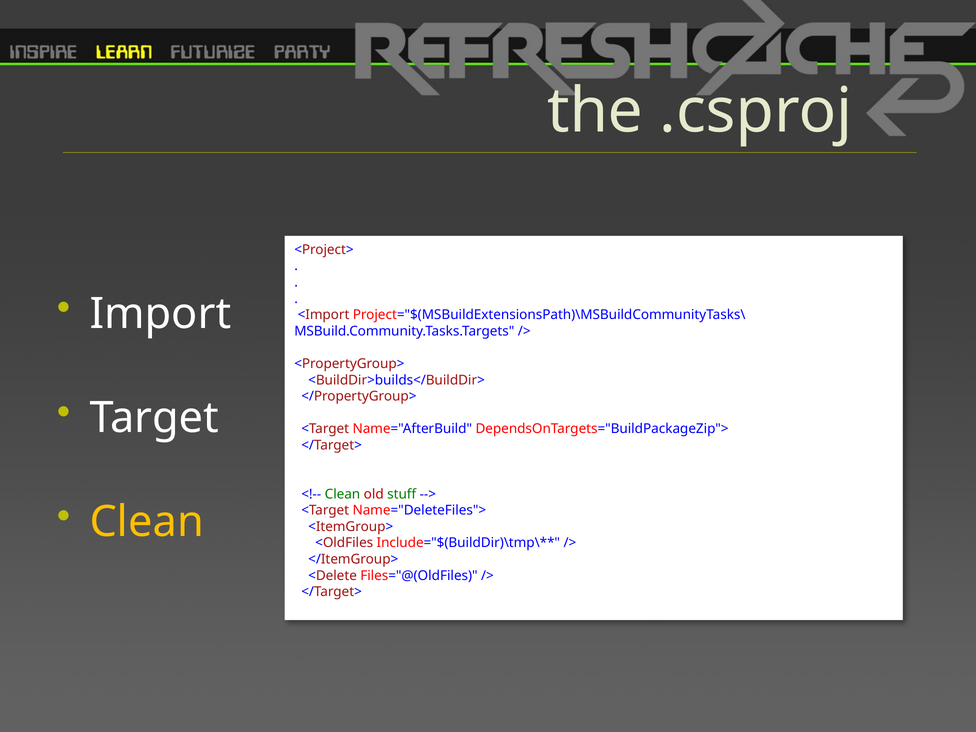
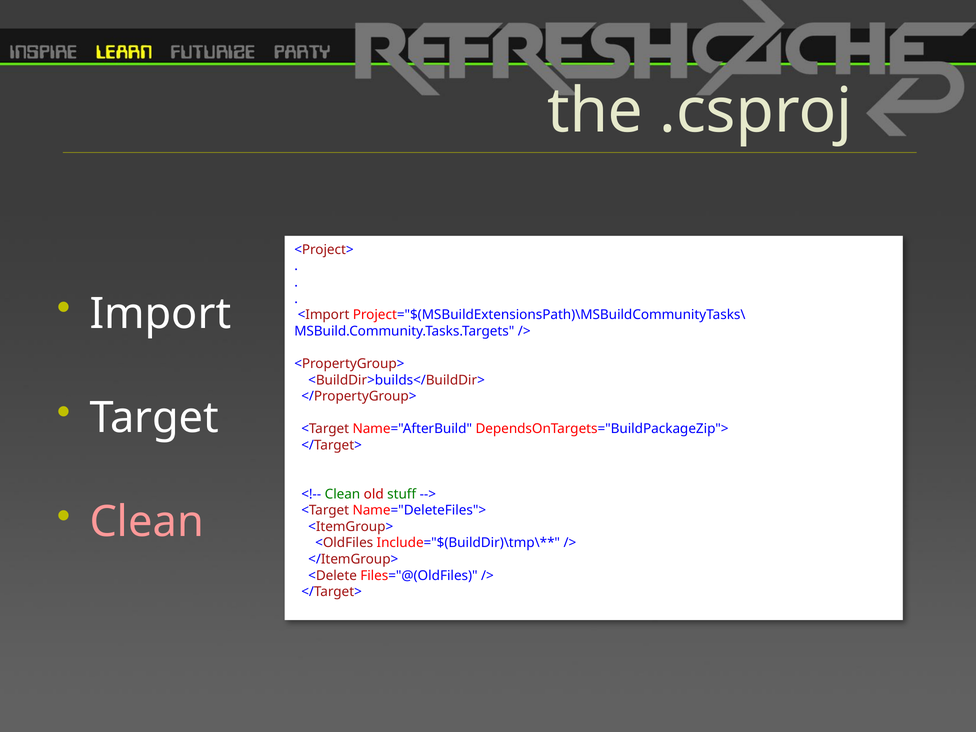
Clean at (147, 522) colour: yellow -> pink
